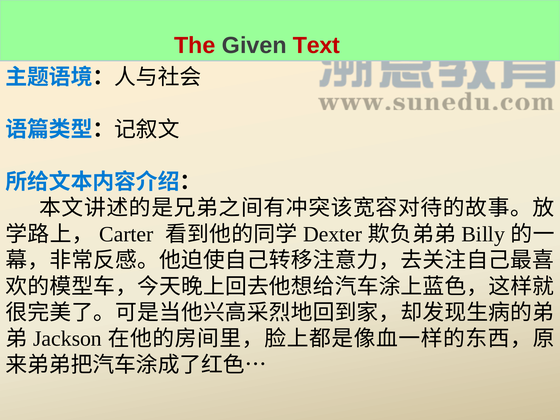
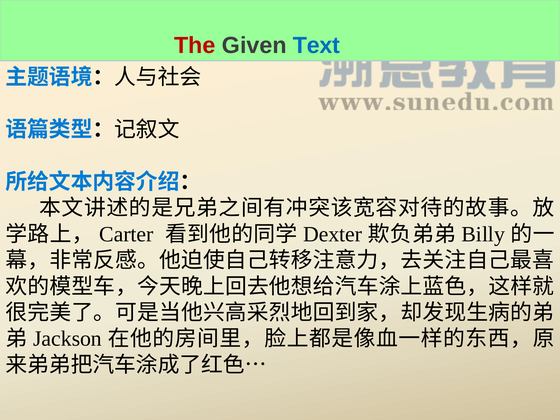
Text colour: red -> blue
